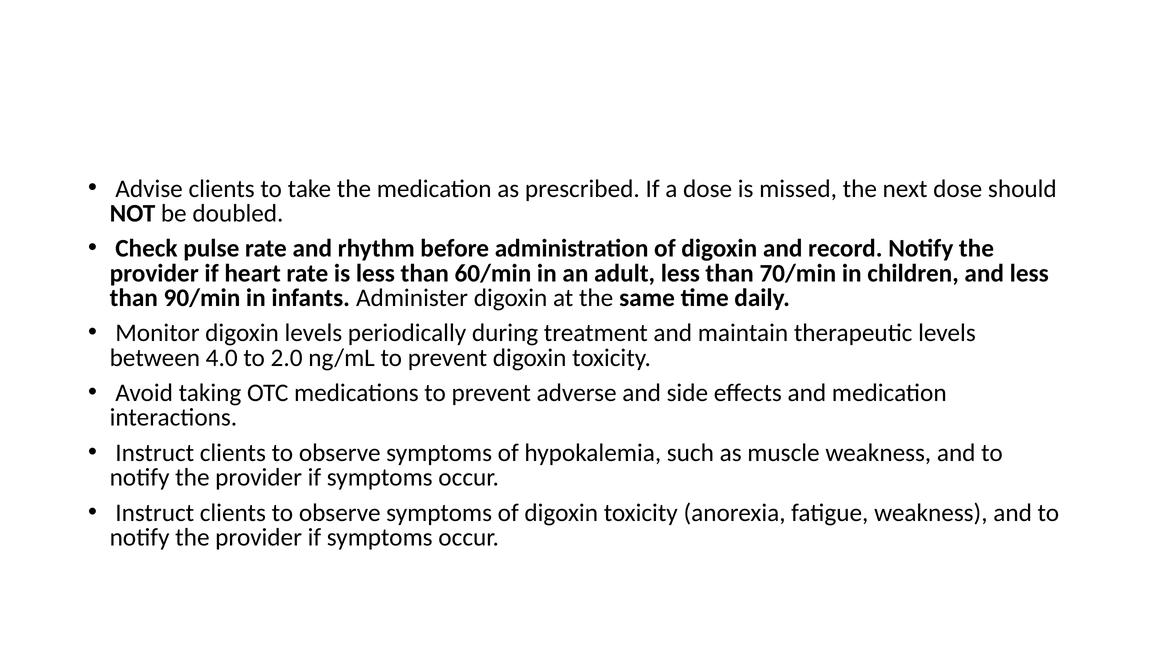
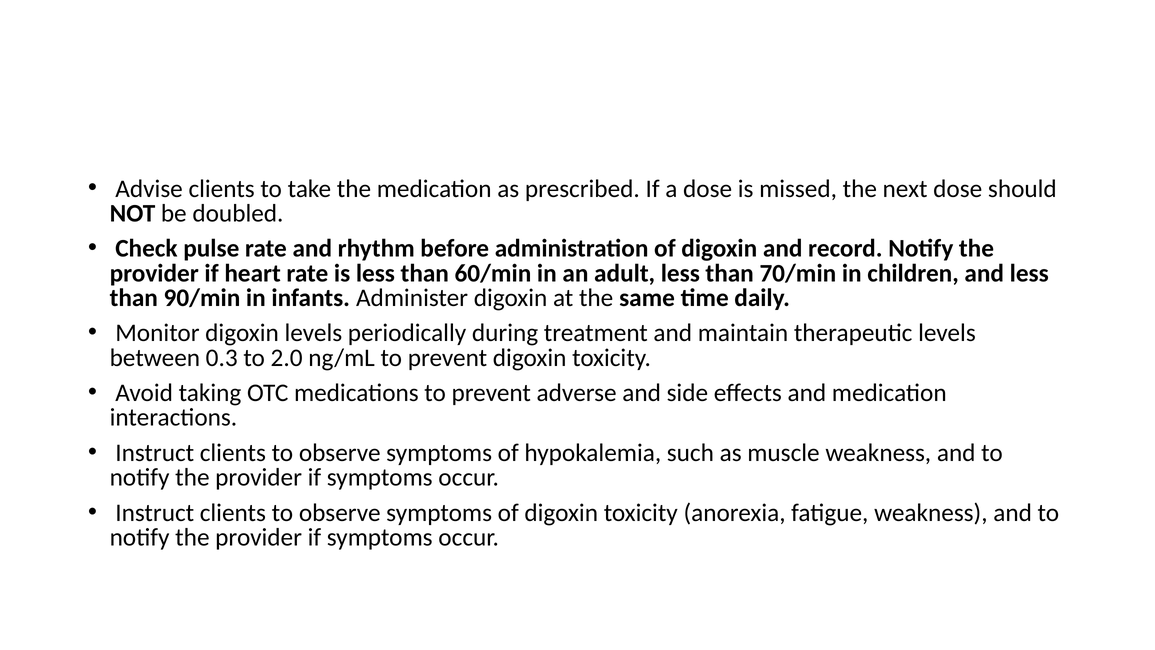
4.0: 4.0 -> 0.3
